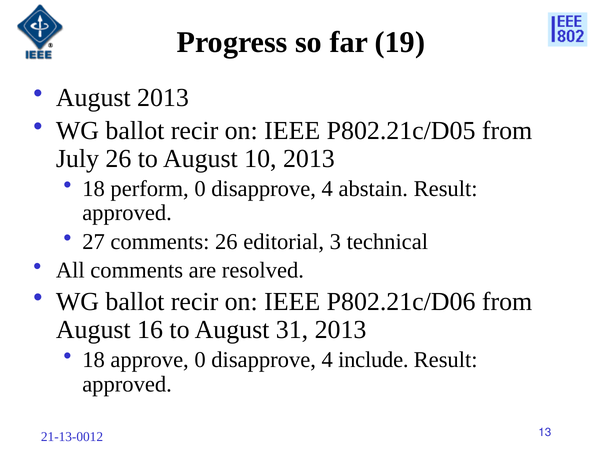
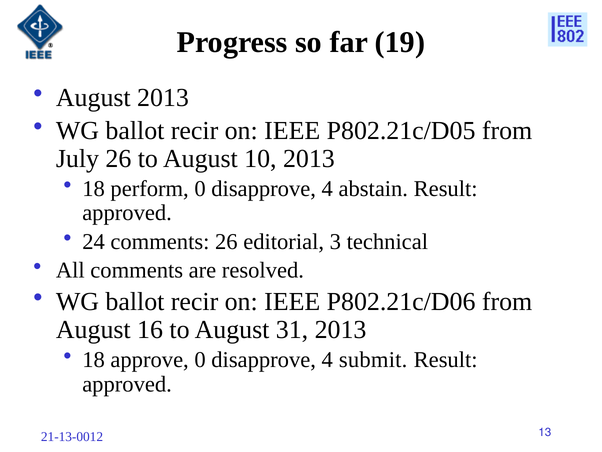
27: 27 -> 24
include: include -> submit
